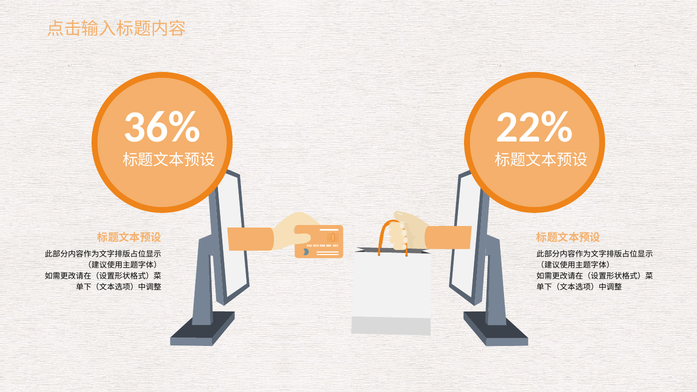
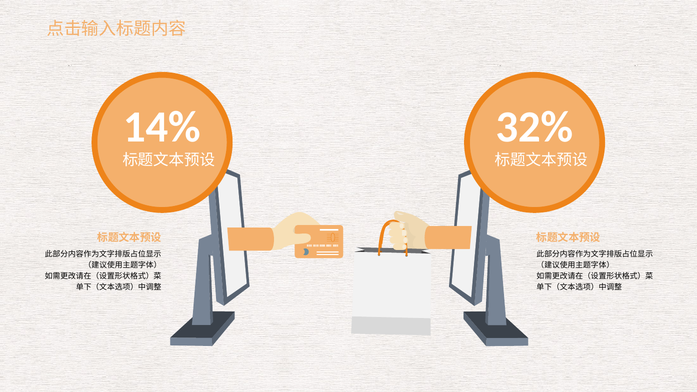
36%: 36% -> 14%
22%: 22% -> 32%
